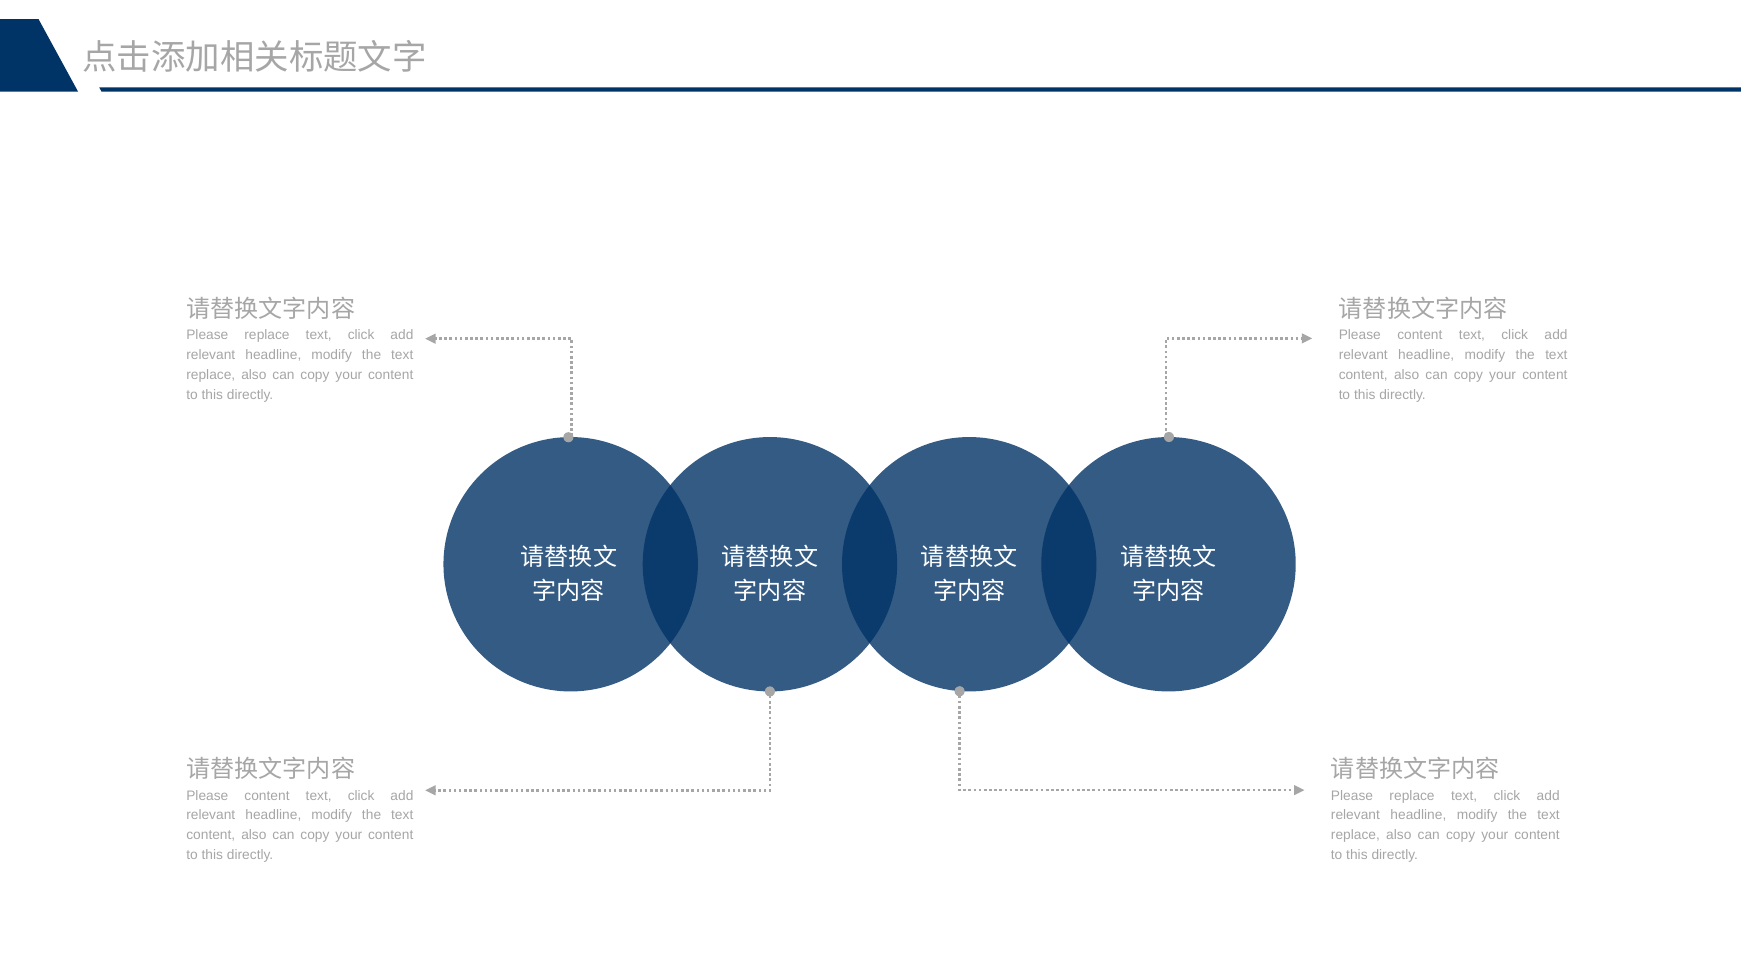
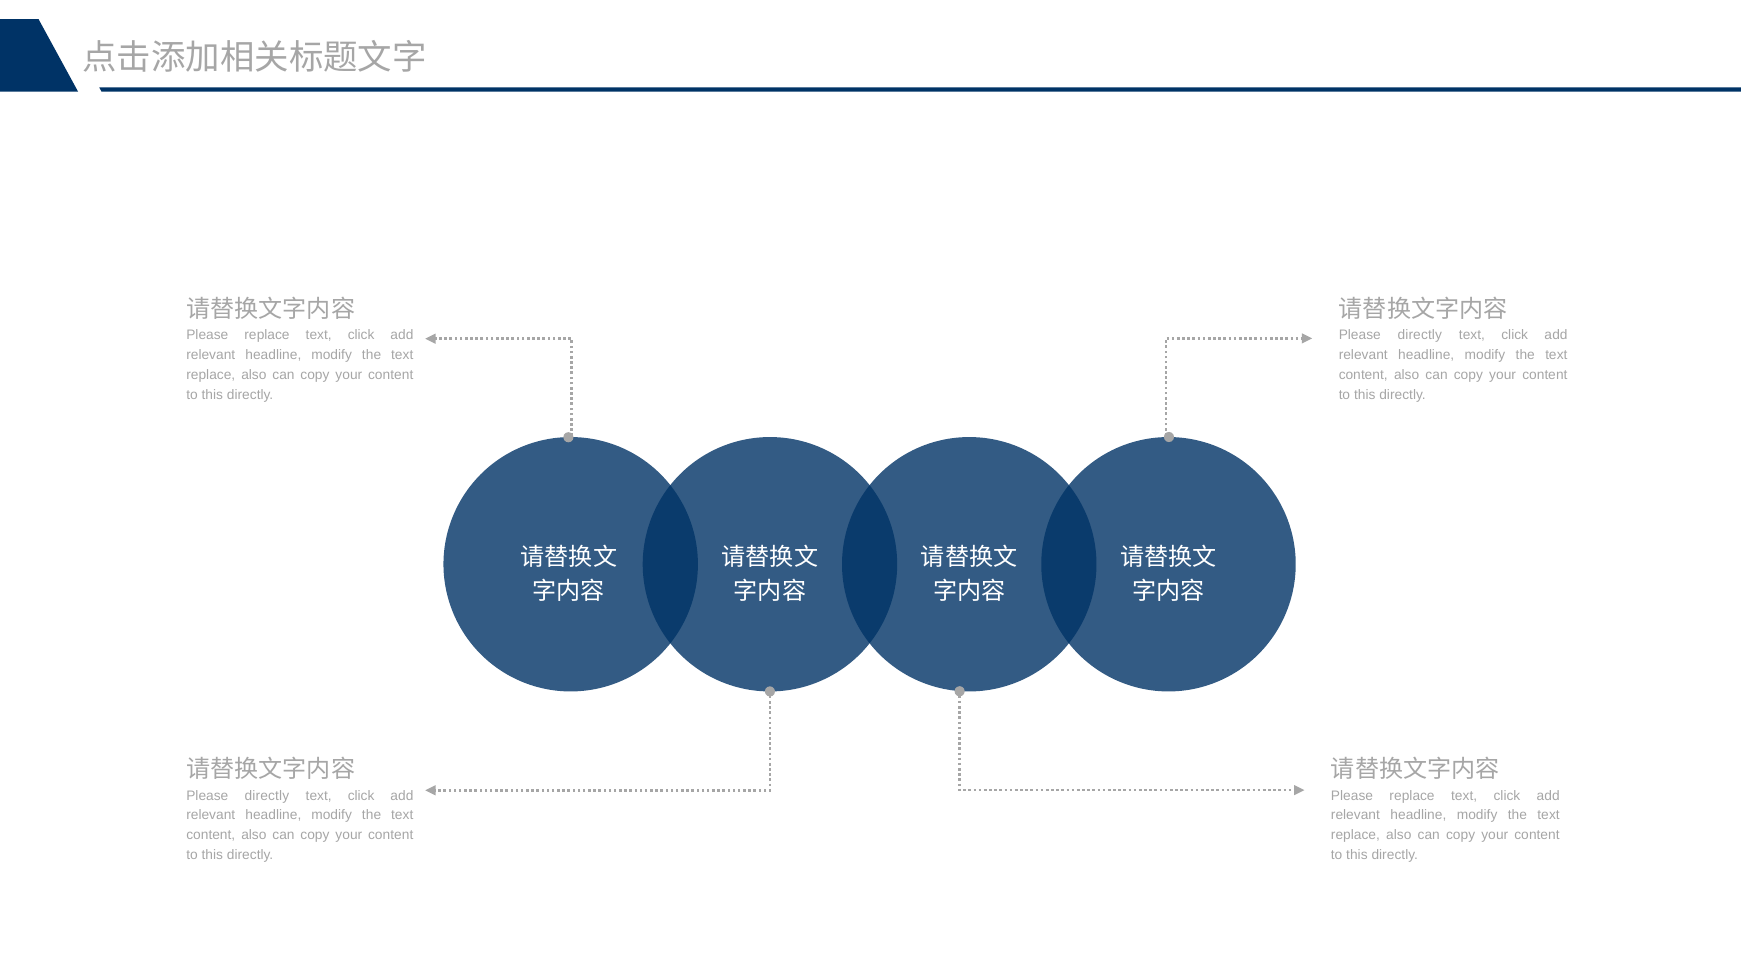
content at (1420, 335): content -> directly
content at (267, 796): content -> directly
